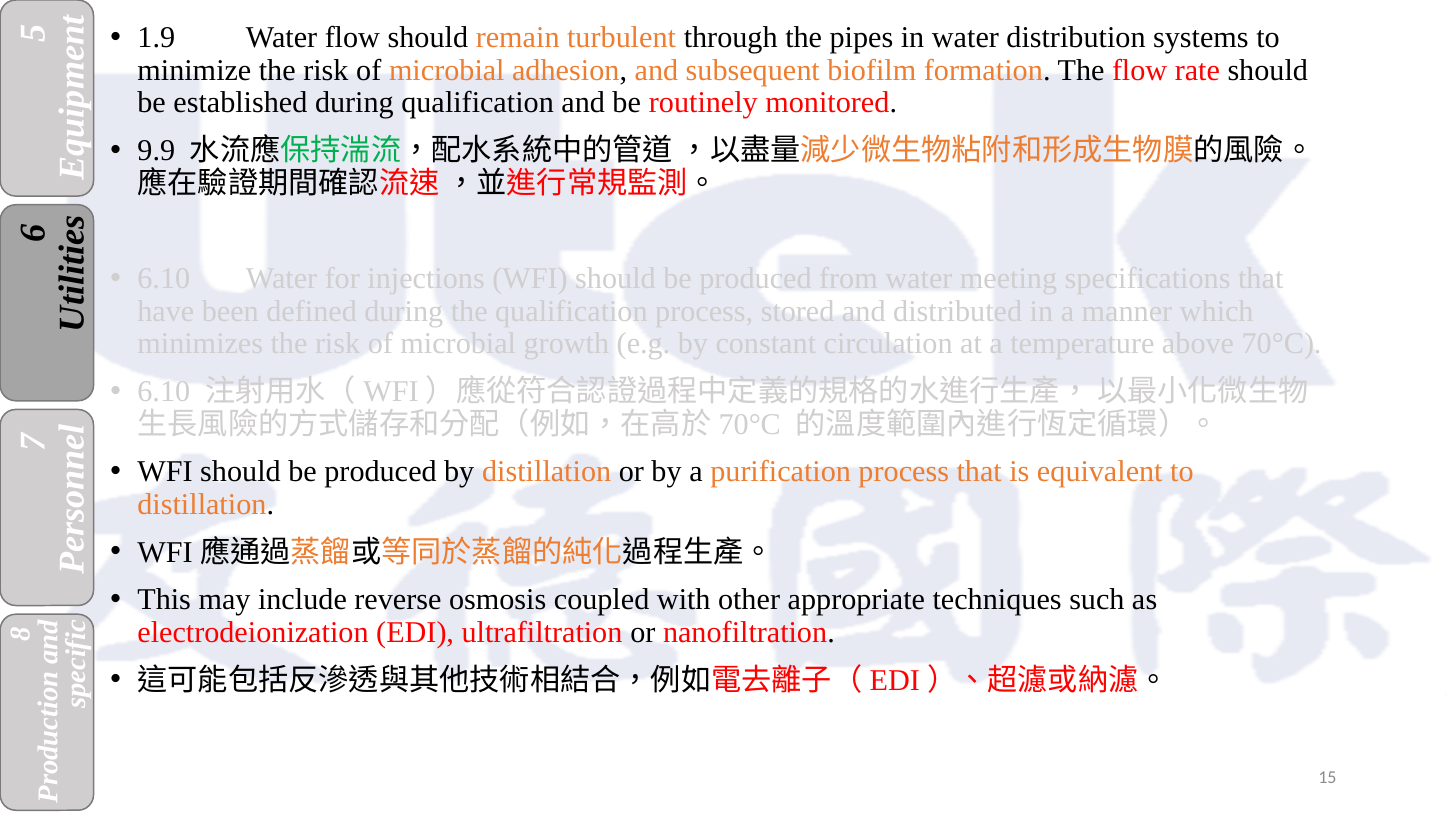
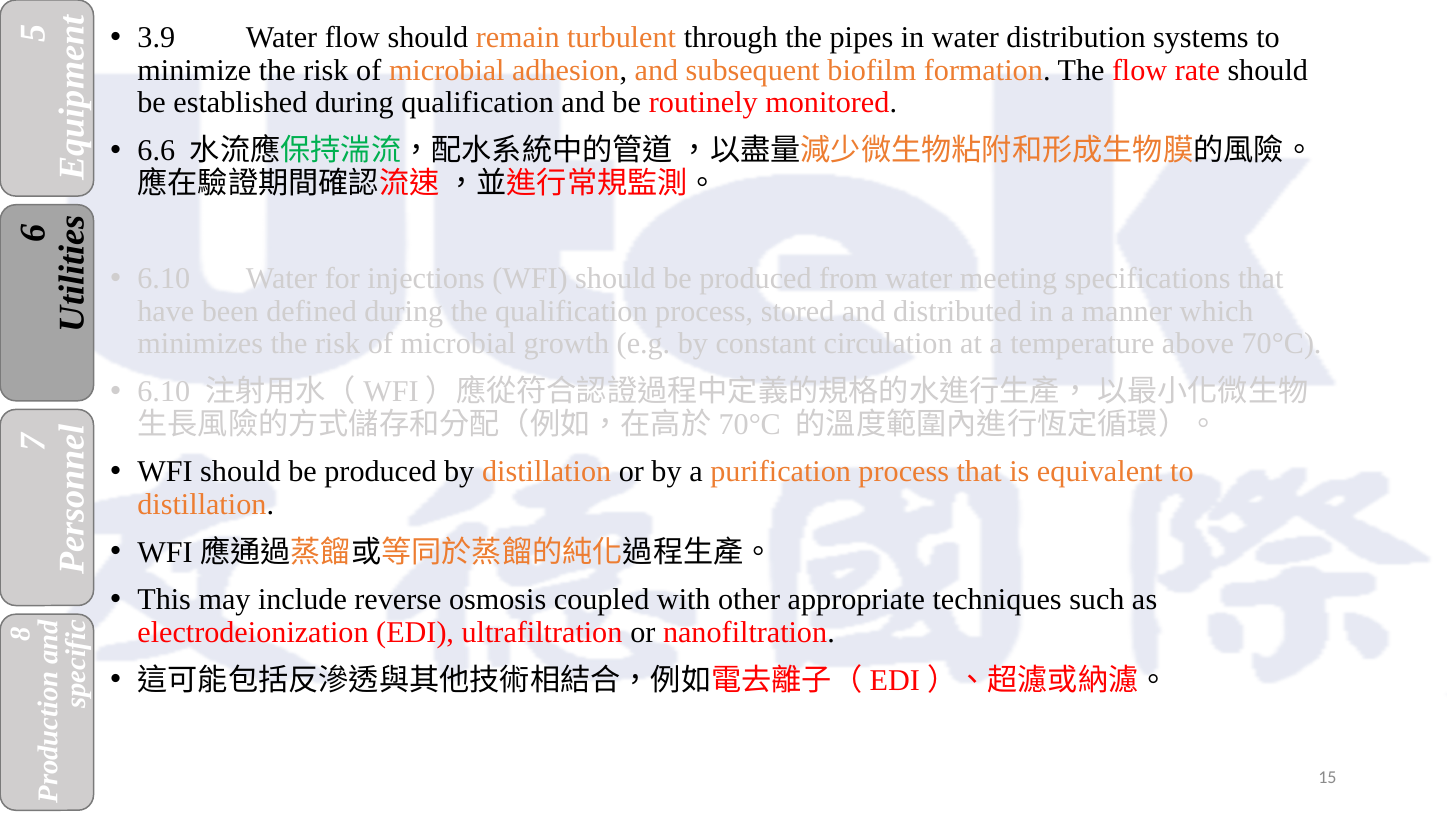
1.9: 1.9 -> 3.9
9.9: 9.9 -> 6.6
